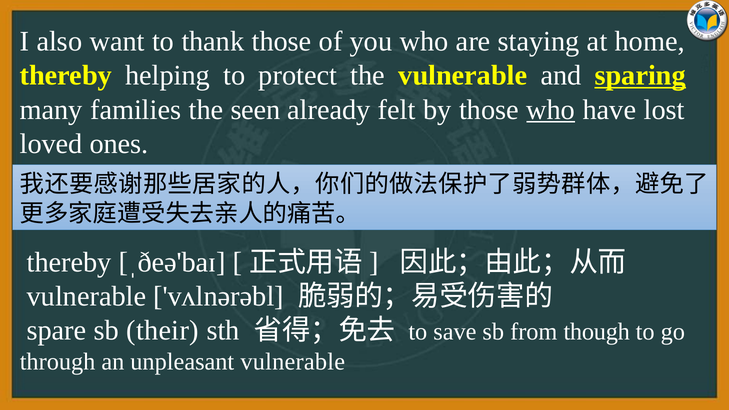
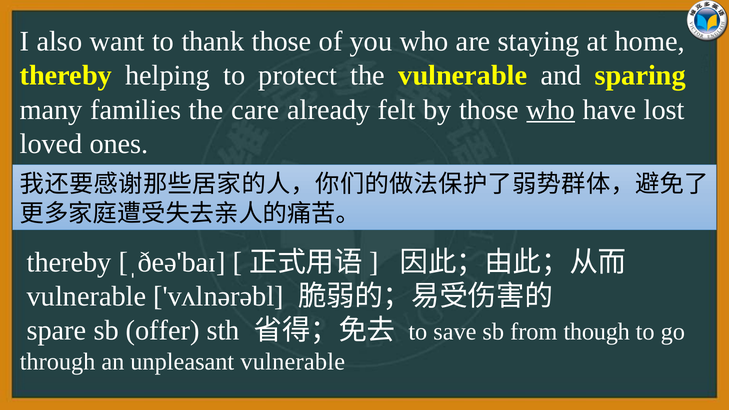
sparing underline: present -> none
seen: seen -> care
their: their -> offer
